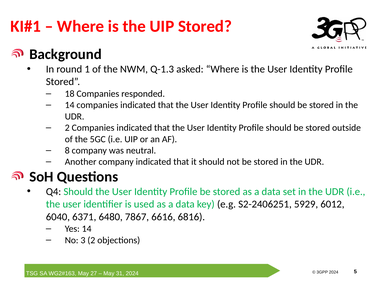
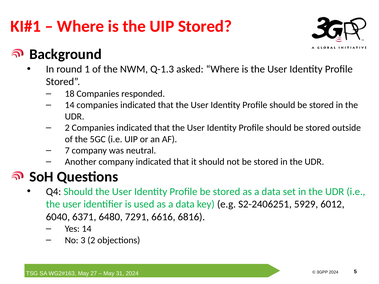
8: 8 -> 7
7867: 7867 -> 7291
